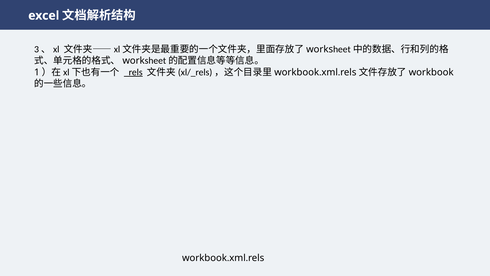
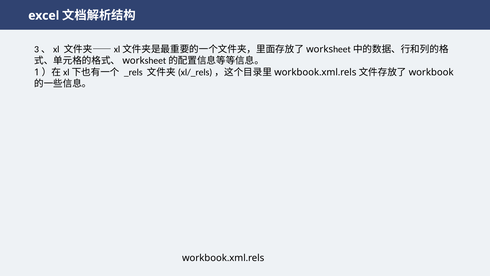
_rels underline: present -> none
